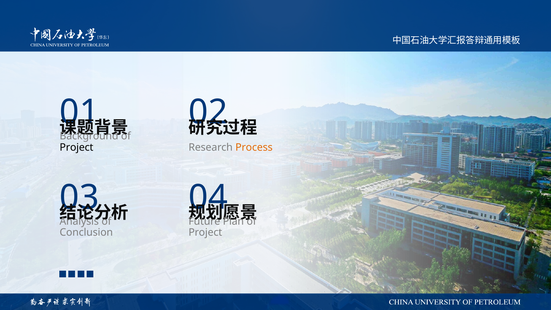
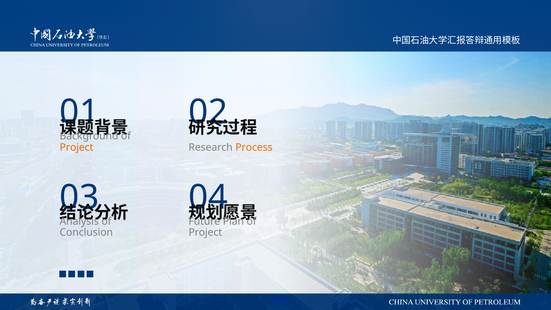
Project at (77, 147) colour: black -> orange
